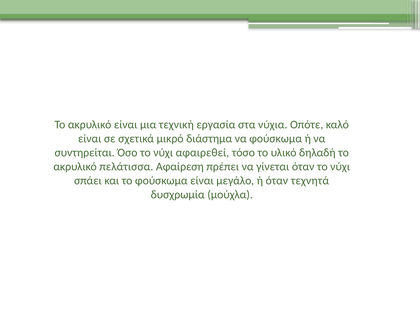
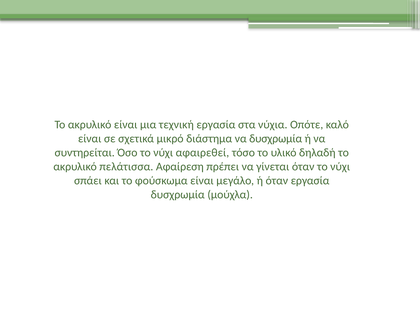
να φούσκωμα: φούσκωμα -> δυσχρωμία
όταν τεχνητά: τεχνητά -> εργασία
